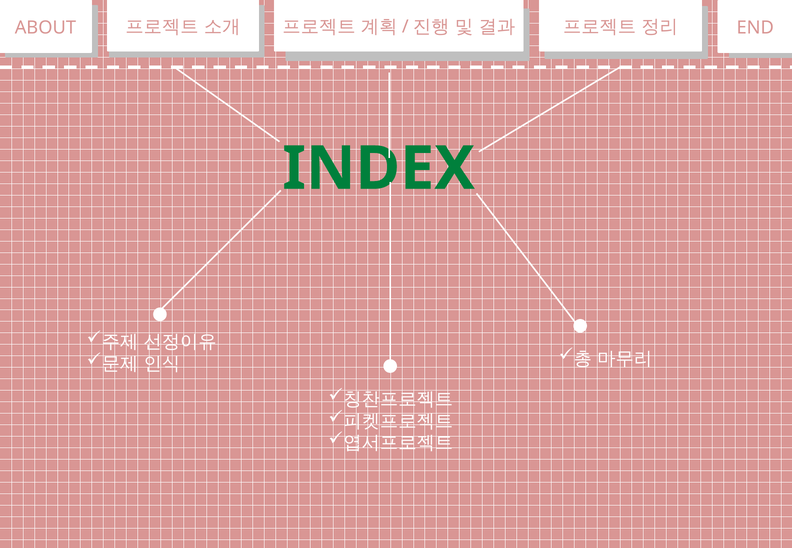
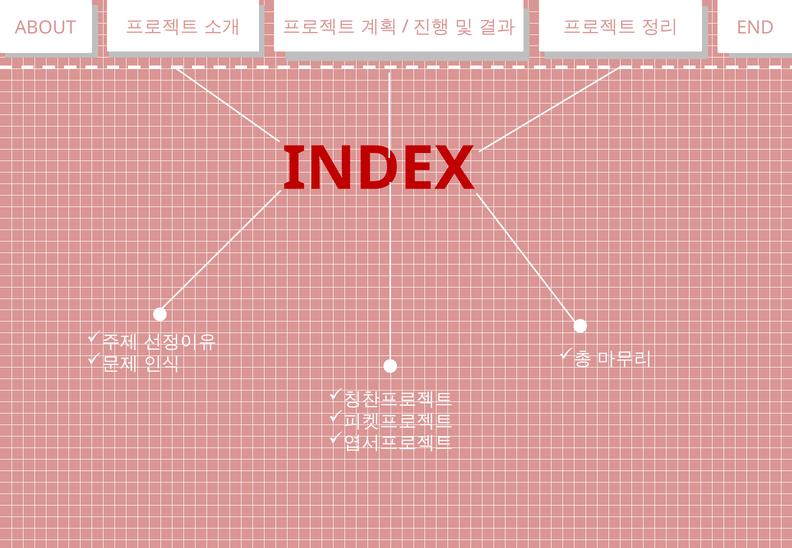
INDEX colour: green -> red
